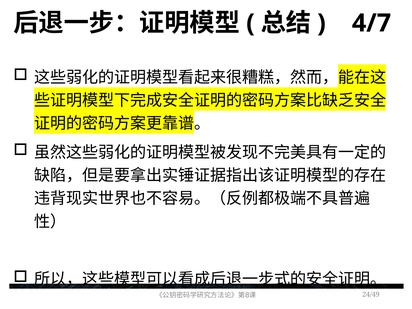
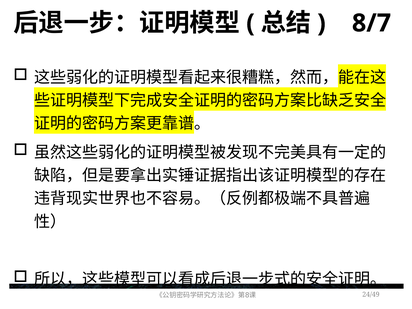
4/7: 4/7 -> 8/7
